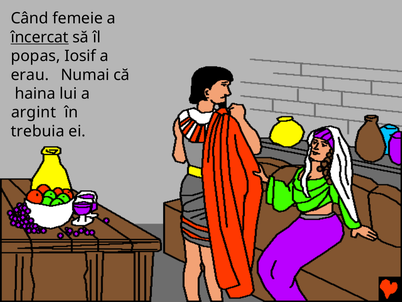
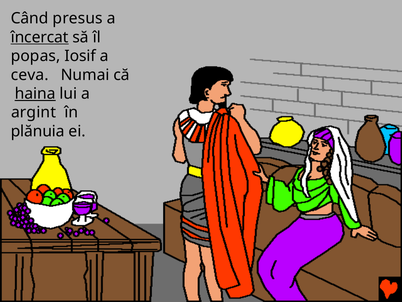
femeie: femeie -> presus
erau: erau -> ceva
haina underline: none -> present
trebuia: trebuia -> plănuia
